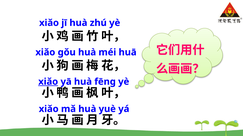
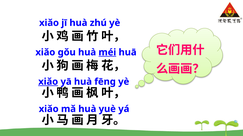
méi underline: none -> present
